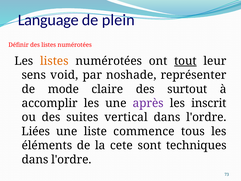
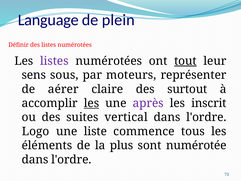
listes at (54, 61) colour: orange -> purple
void: void -> sous
noshade: noshade -> moteurs
mode: mode -> aérer
les at (91, 103) underline: none -> present
Liées: Liées -> Logo
cete: cete -> plus
techniques: techniques -> numérotée
